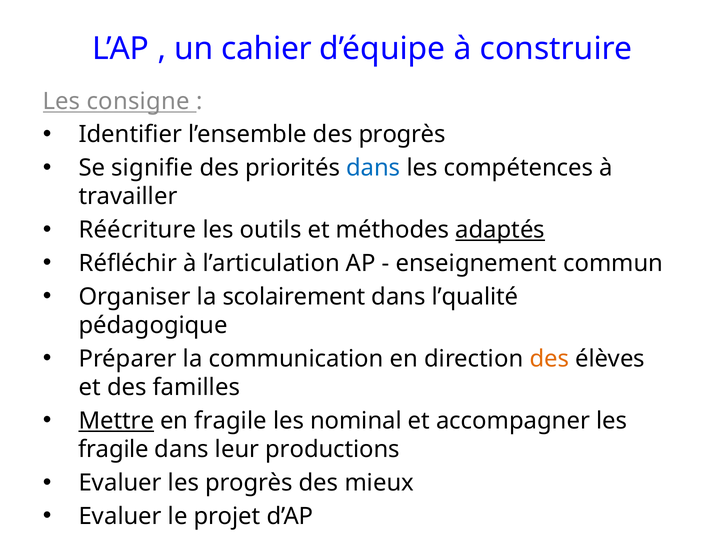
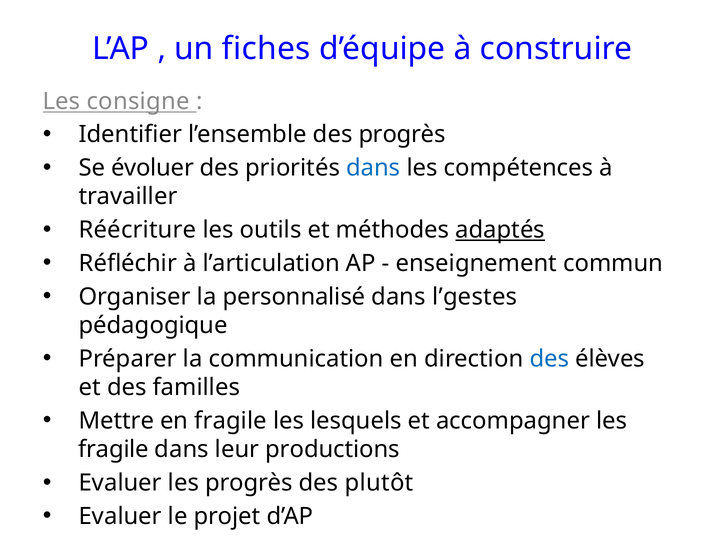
cahier: cahier -> fiches
signifie: signifie -> évoluer
scolairement: scolairement -> personnalisé
l’qualité: l’qualité -> l’gestes
des at (549, 359) colour: orange -> blue
Mettre underline: present -> none
nominal: nominal -> lesquels
mieux: mieux -> plutôt
